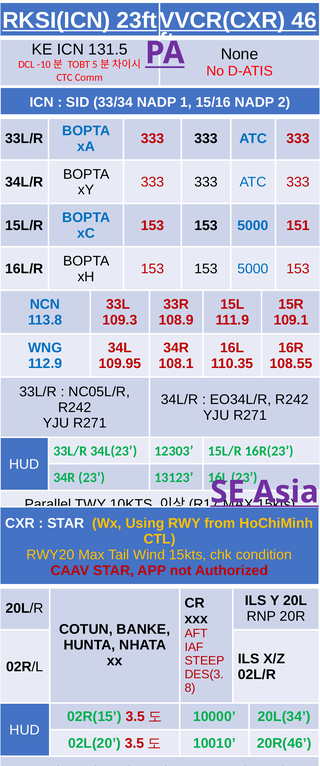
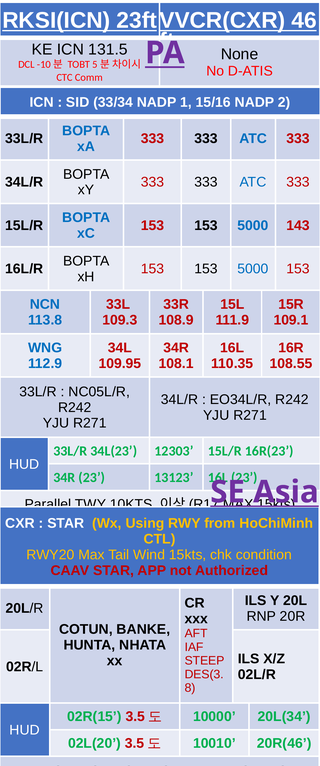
151: 151 -> 143
